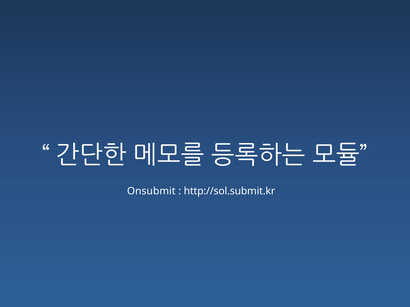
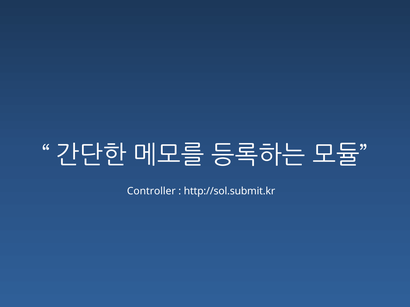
Onsubmit: Onsubmit -> Controller
